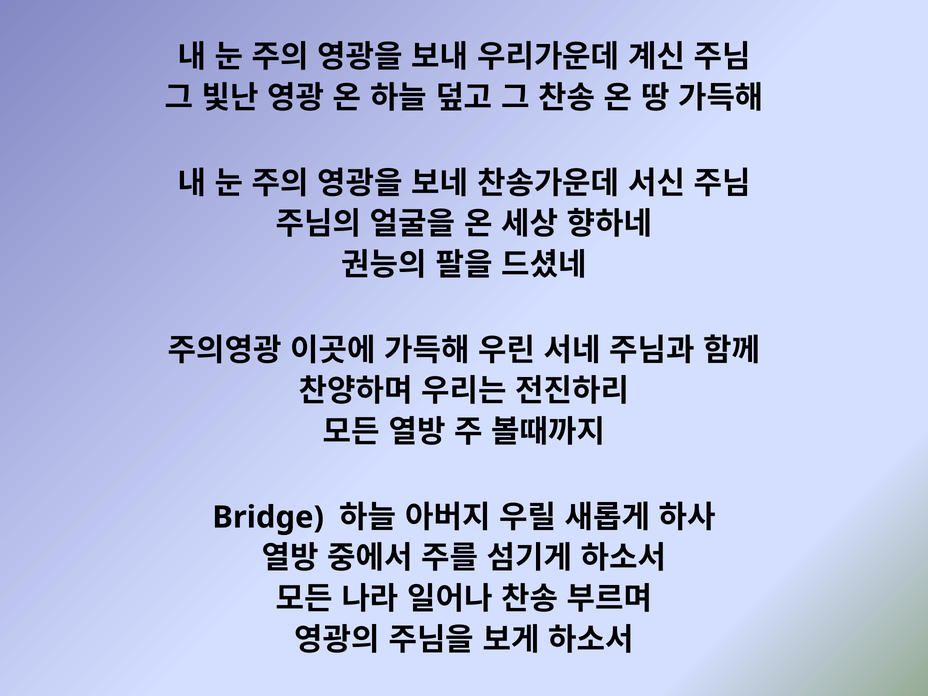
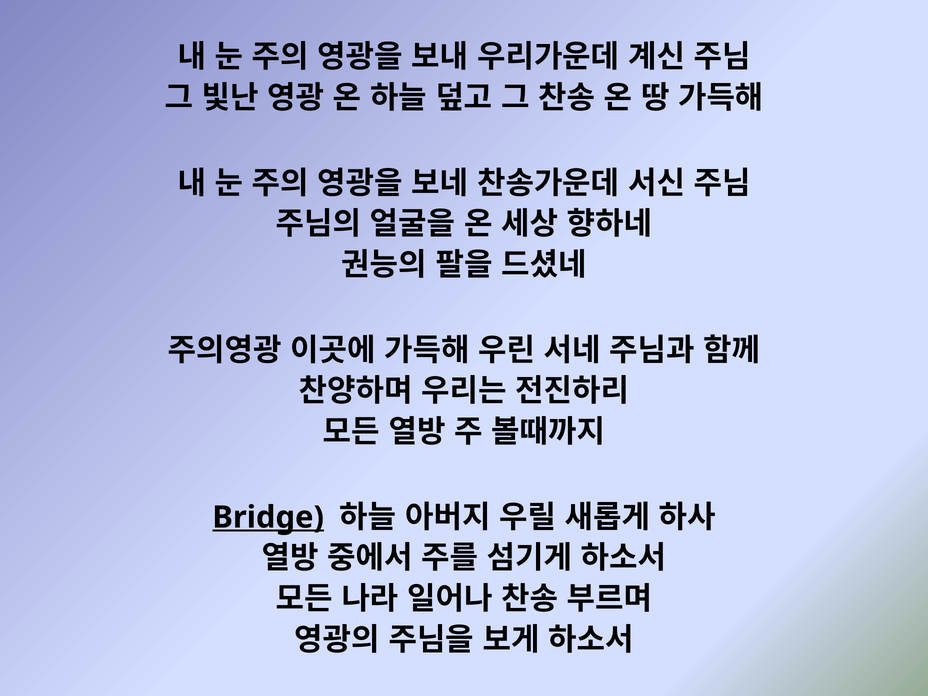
Bridge underline: none -> present
